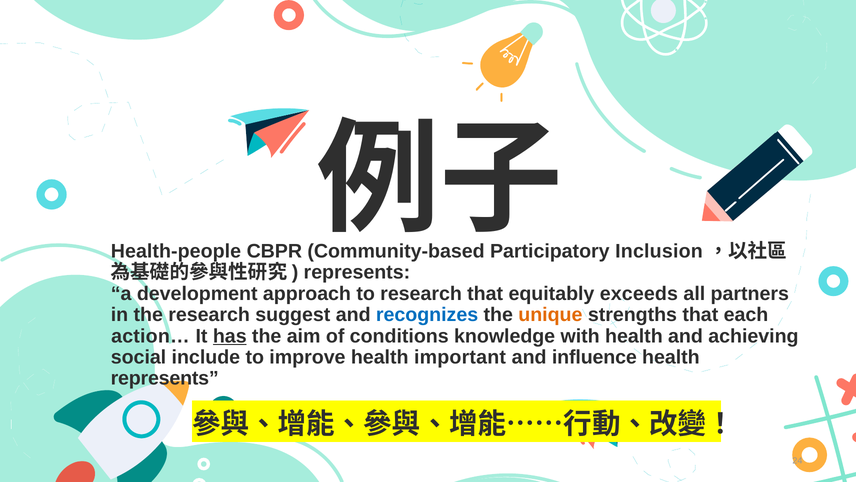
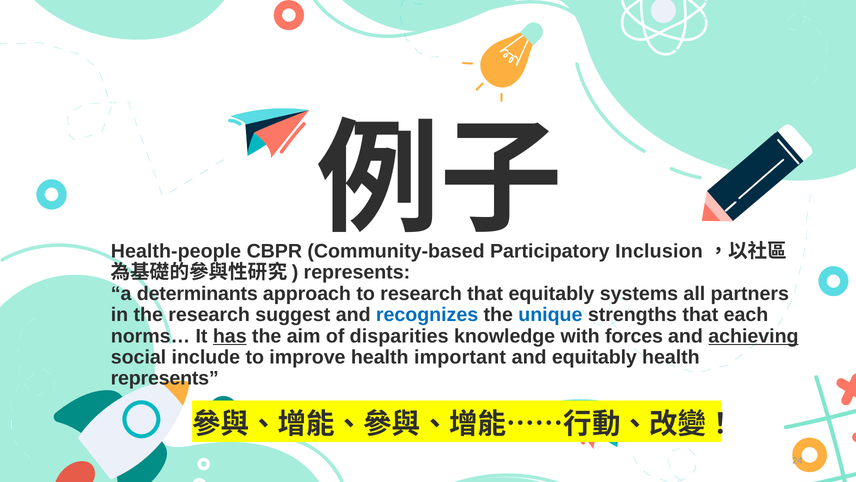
development: development -> determinants
exceeds: exceeds -> systems
unique colour: orange -> blue
action…: action… -> norms…
conditions: conditions -> disparities
with health: health -> forces
achieving underline: none -> present
and influence: influence -> equitably
